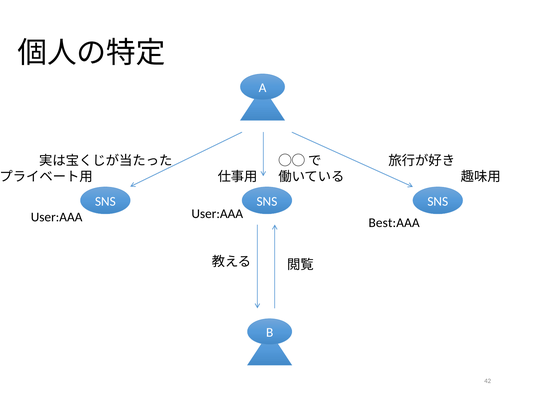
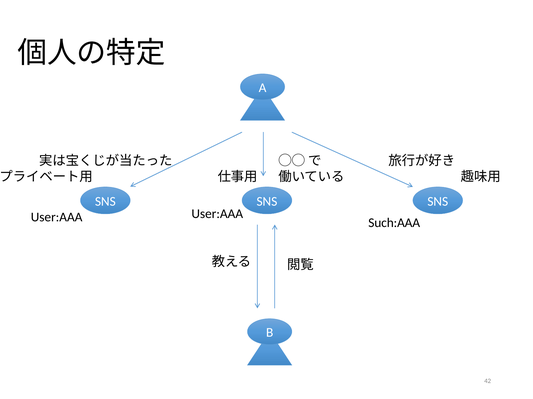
Best:AAA: Best:AAA -> Such:AAA
